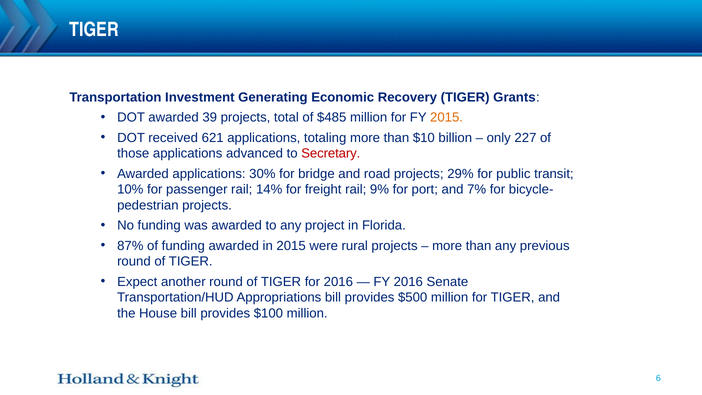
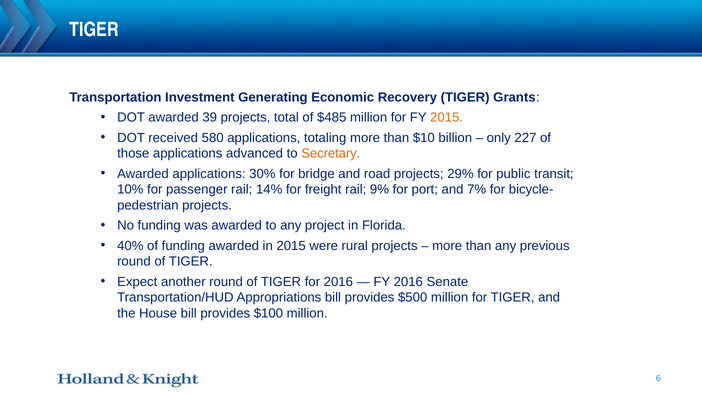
621: 621 -> 580
Secretary colour: red -> orange
87%: 87% -> 40%
